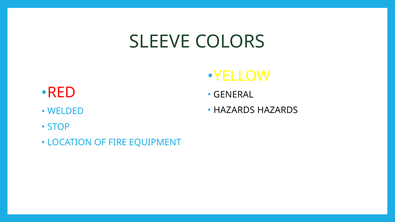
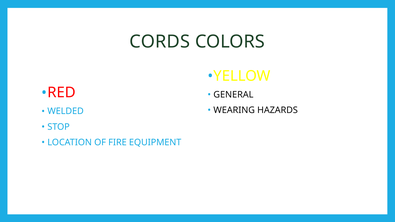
SLEEVE: SLEEVE -> CORDS
HAZARDS at (234, 110): HAZARDS -> WEARING
